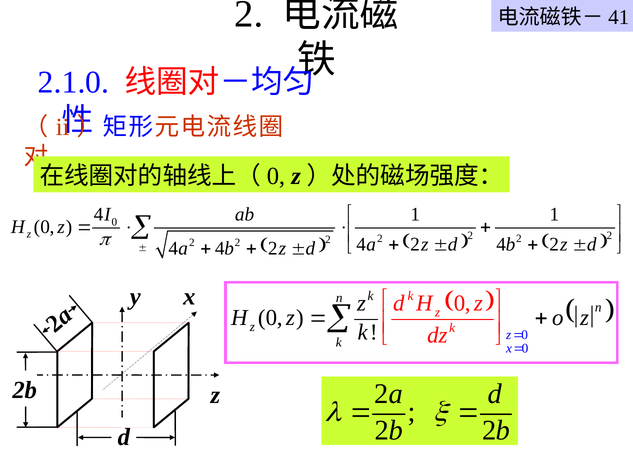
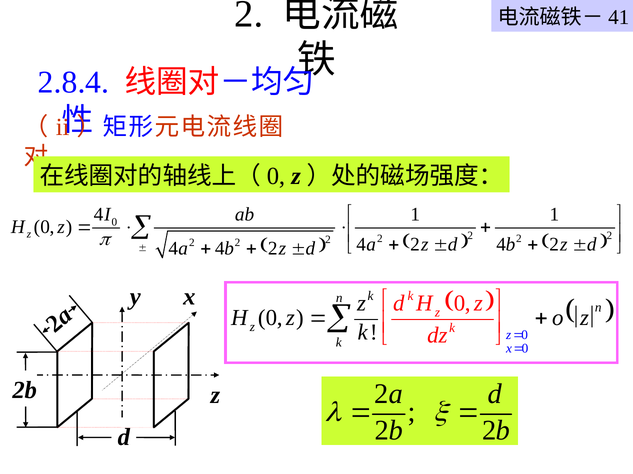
2.1.0: 2.1.0 -> 2.8.4
